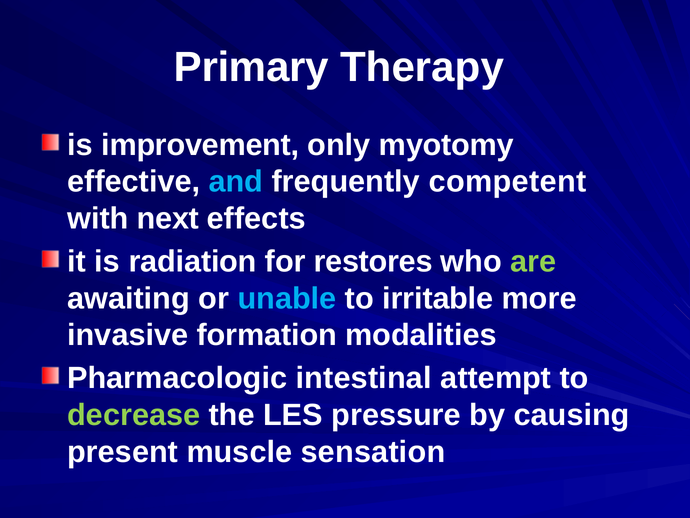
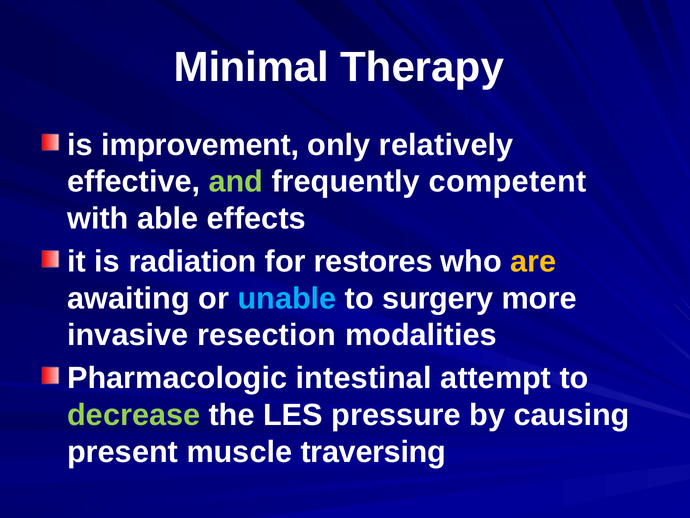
Primary: Primary -> Minimal
myotomy: myotomy -> relatively
and colour: light blue -> light green
next: next -> able
are colour: light green -> yellow
irritable: irritable -> surgery
formation: formation -> resection
sensation: sensation -> traversing
